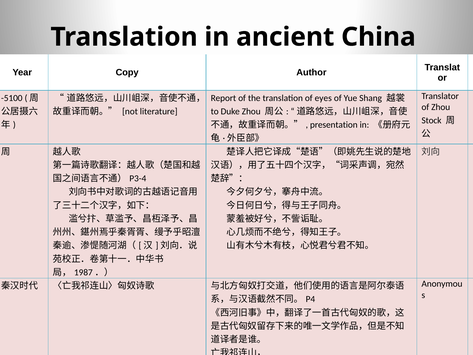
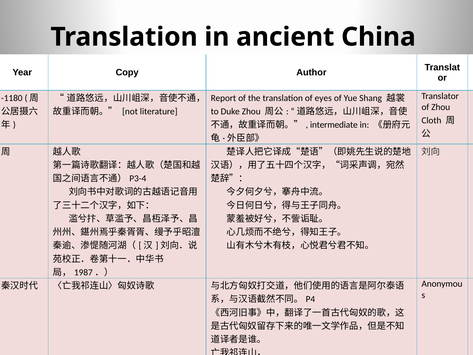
-5100: -5100 -> -1180
Stock: Stock -> Cloth
presentation: presentation -> intermediate
